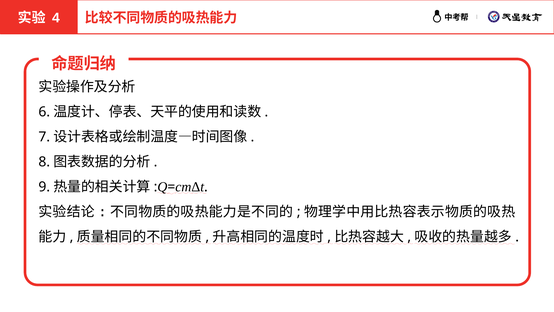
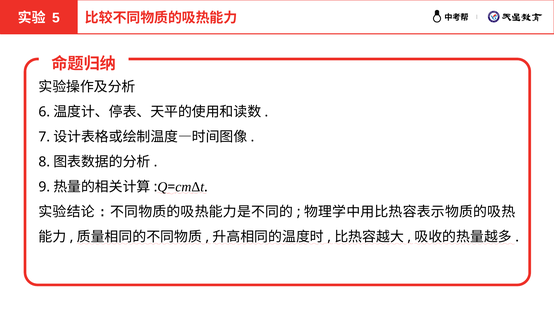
4: 4 -> 5
